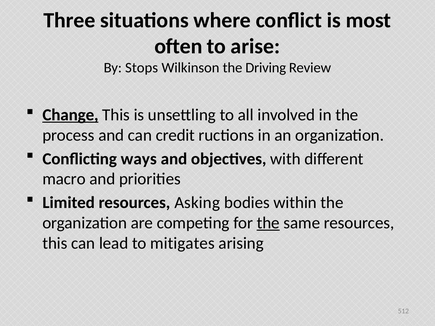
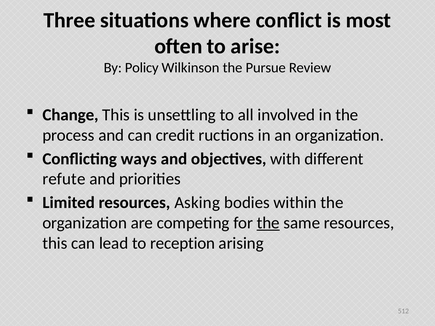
Stops: Stops -> Policy
Driving: Driving -> Pursue
Change underline: present -> none
macro: macro -> refute
mitigates: mitigates -> reception
